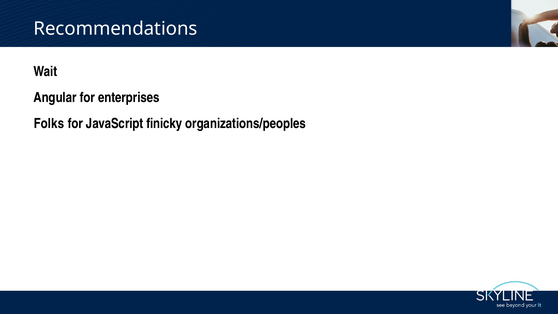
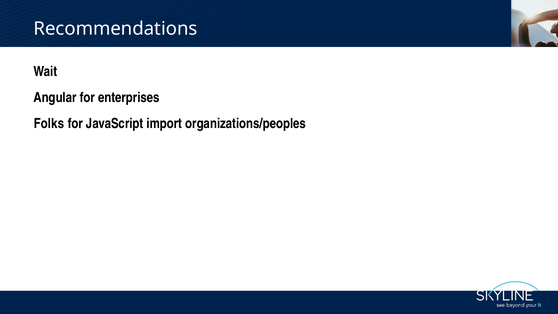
finicky: finicky -> import
